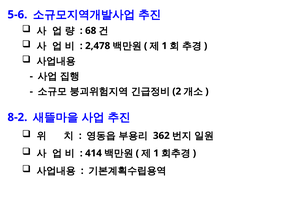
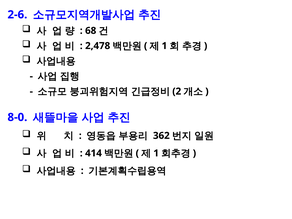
5-6: 5-6 -> 2-6
8-2: 8-2 -> 8-0
